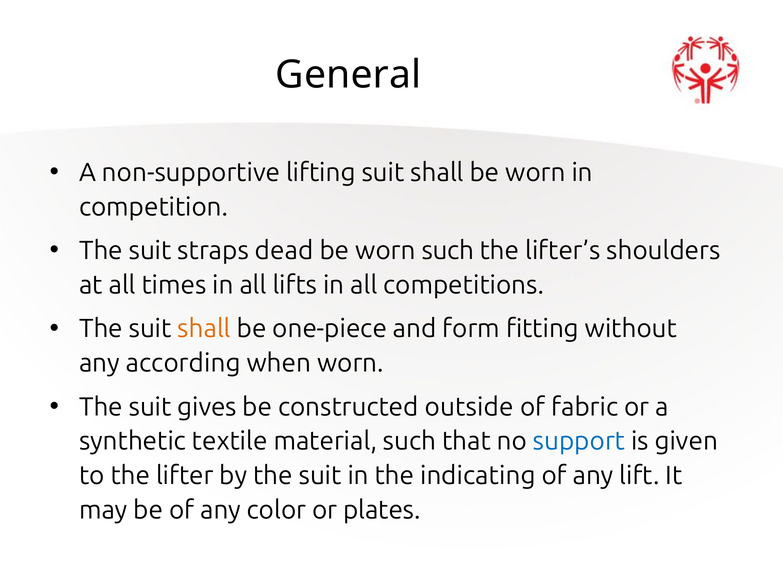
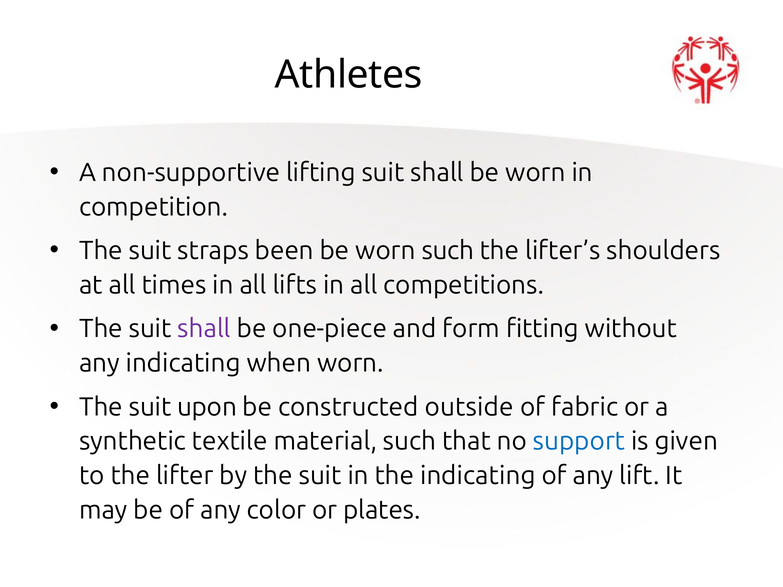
General: General -> Athletes
dead: dead -> been
shall at (204, 329) colour: orange -> purple
any according: according -> indicating
gives: gives -> upon
